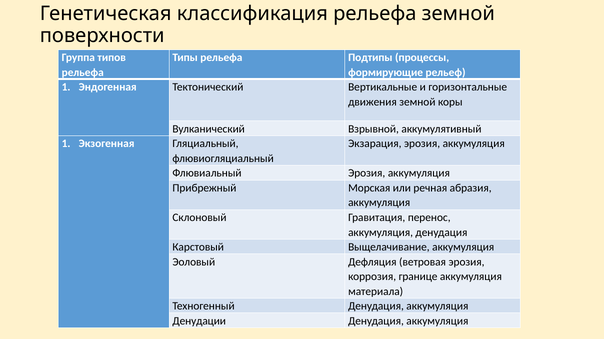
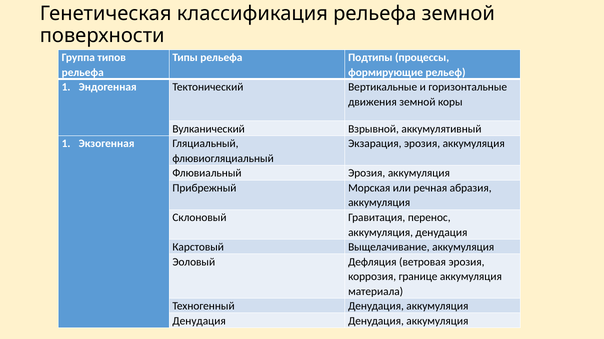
Денудации at (199, 322): Денудации -> Денудация
